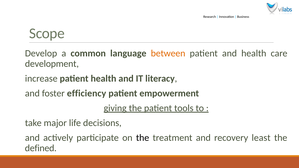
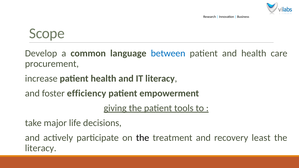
between colour: orange -> blue
development: development -> procurement
defined at (41, 148): defined -> literacy
